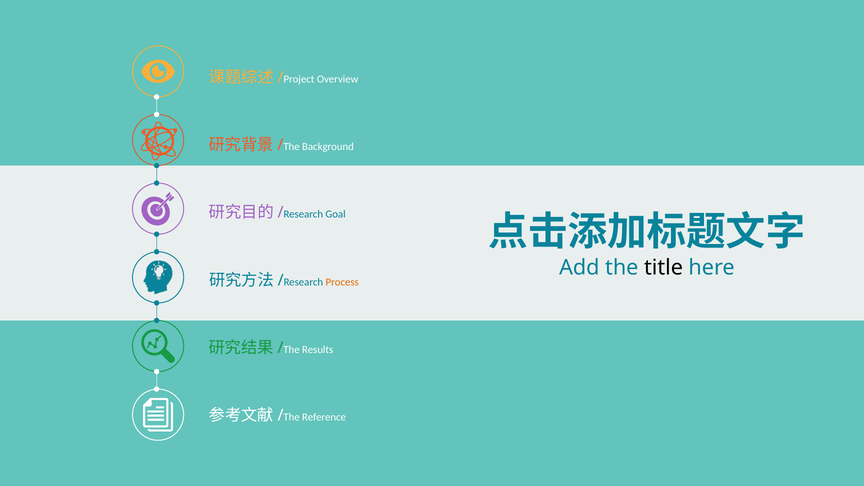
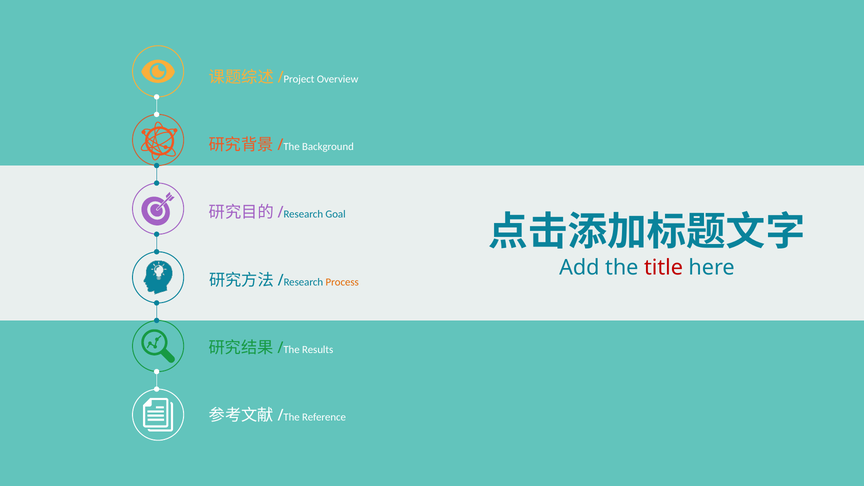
title colour: black -> red
